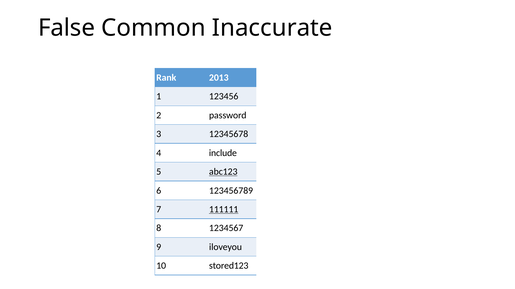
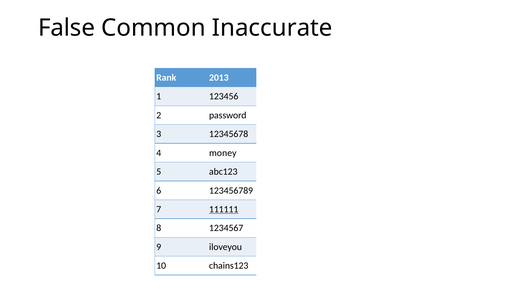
include: include -> money
abc123 underline: present -> none
stored123: stored123 -> chains123
